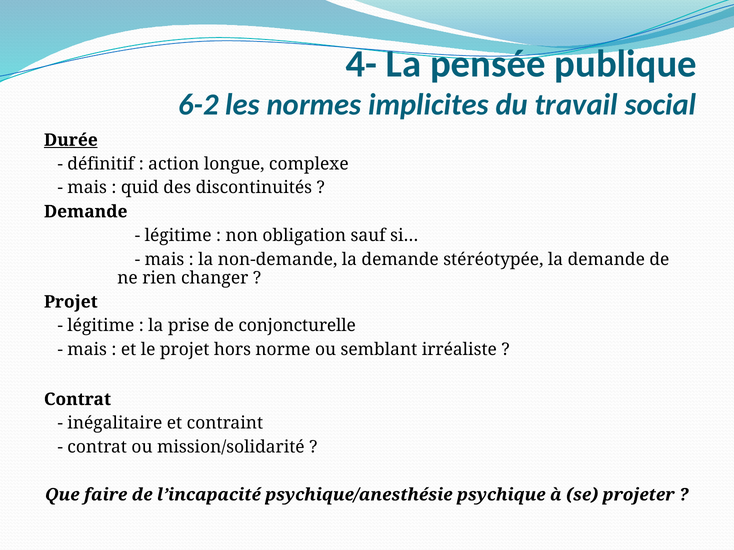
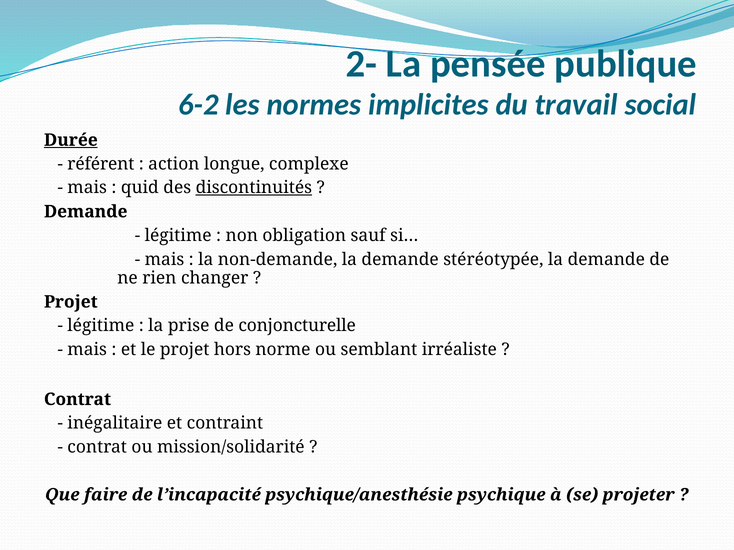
4-: 4- -> 2-
définitif: définitif -> référent
discontinuités underline: none -> present
